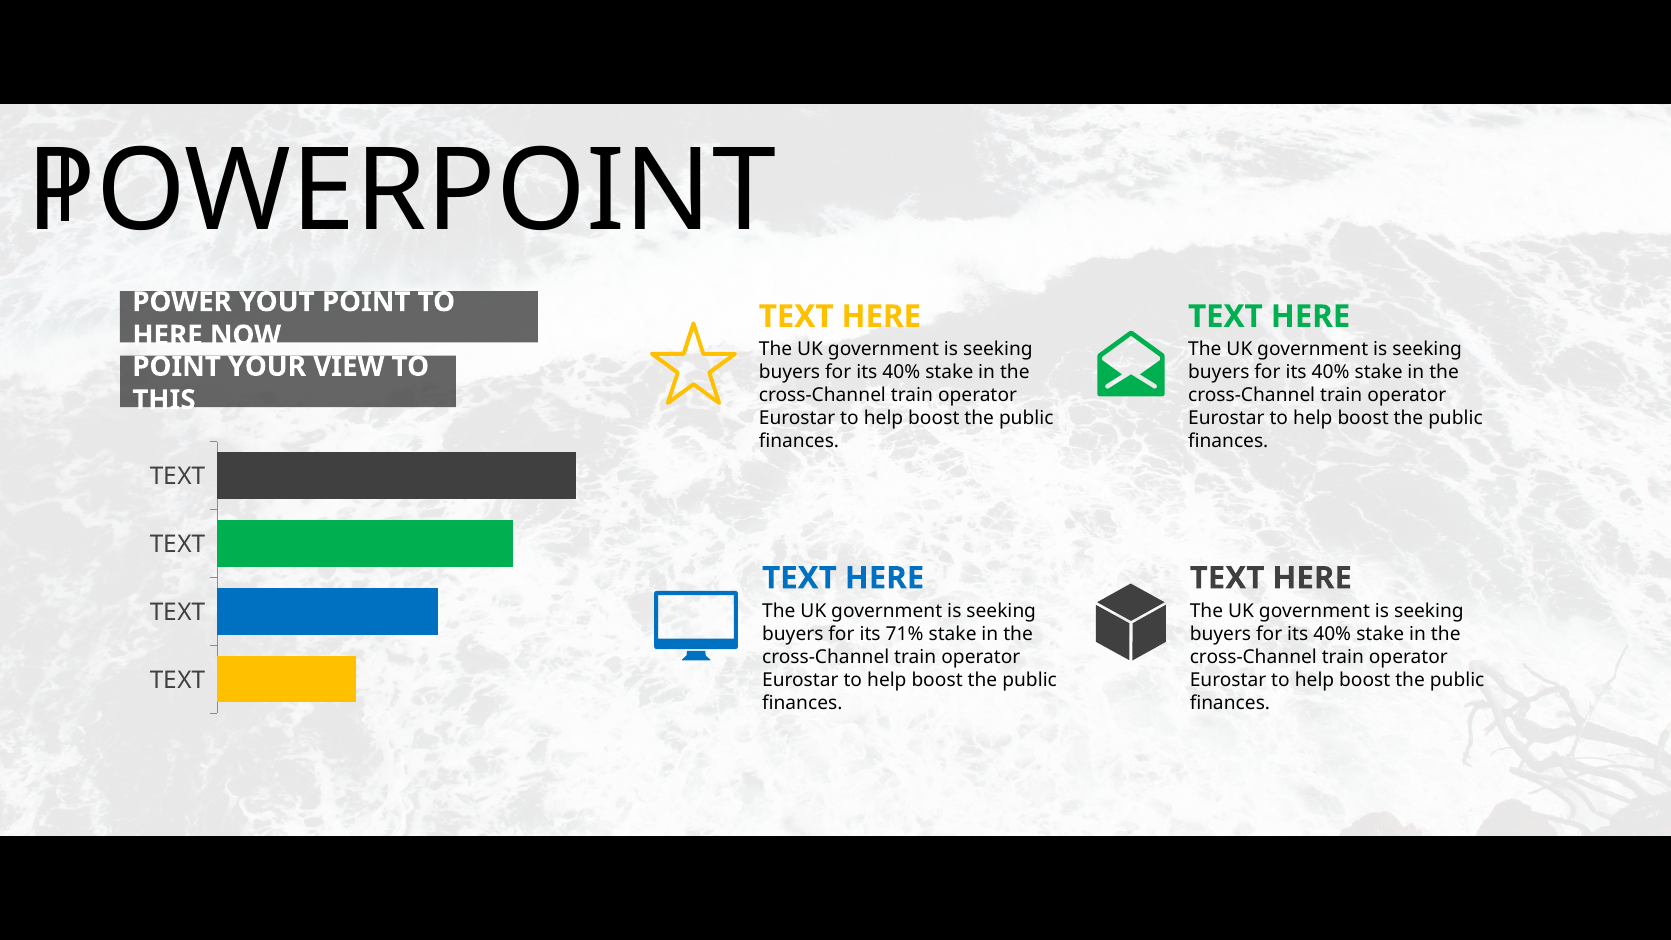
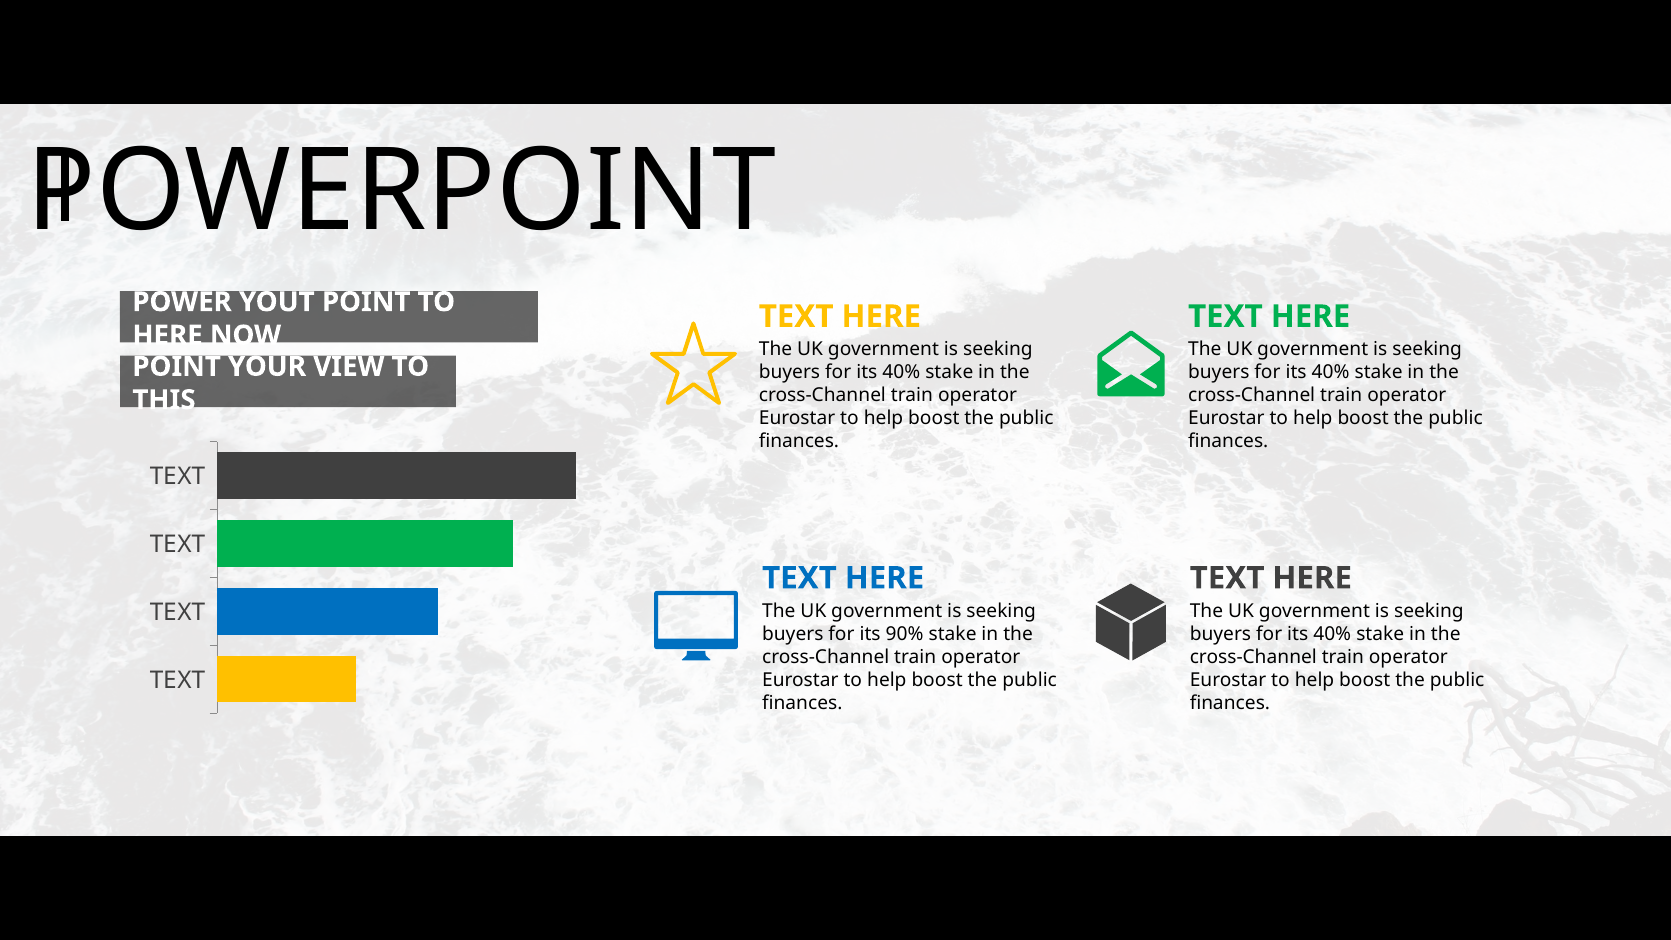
71%: 71% -> 90%
